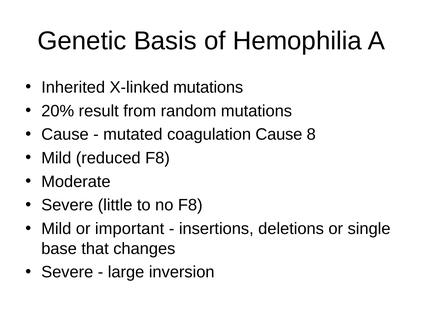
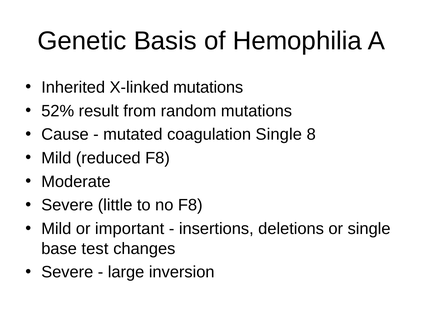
20%: 20% -> 52%
coagulation Cause: Cause -> Single
that: that -> test
